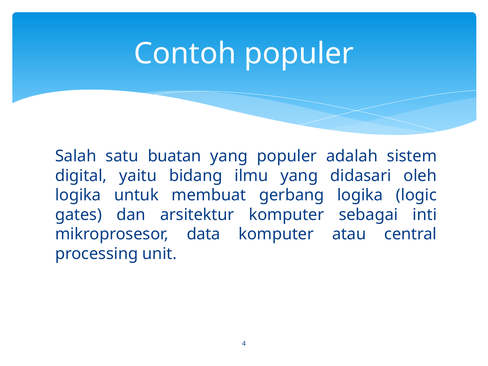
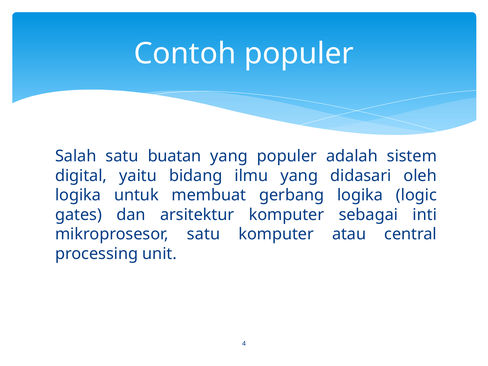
mikroprosesor data: data -> satu
